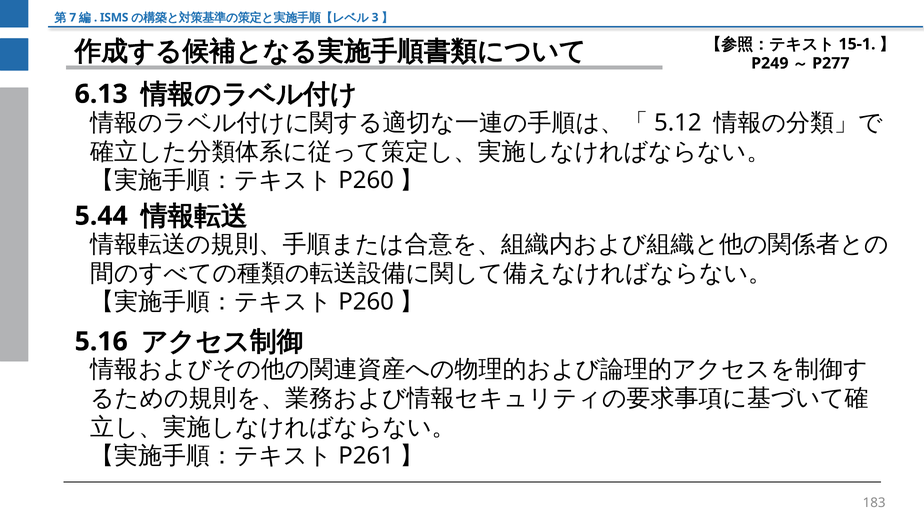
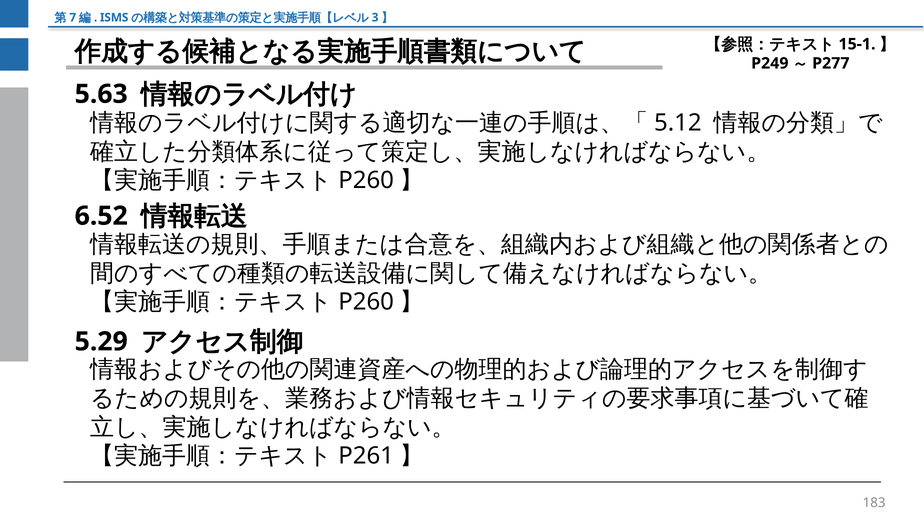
6.13: 6.13 -> 5.63
5.44: 5.44 -> 6.52
5.16: 5.16 -> 5.29
